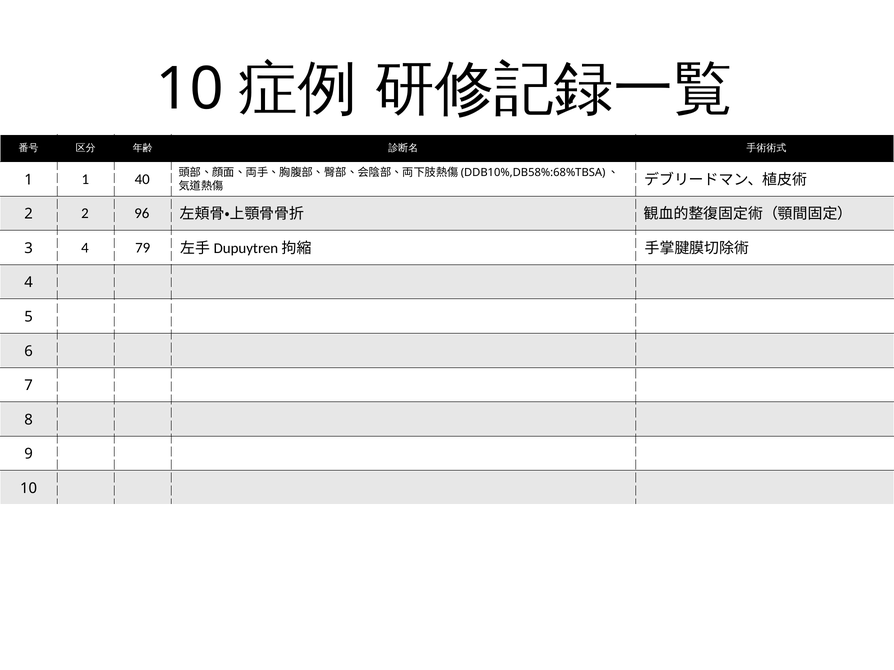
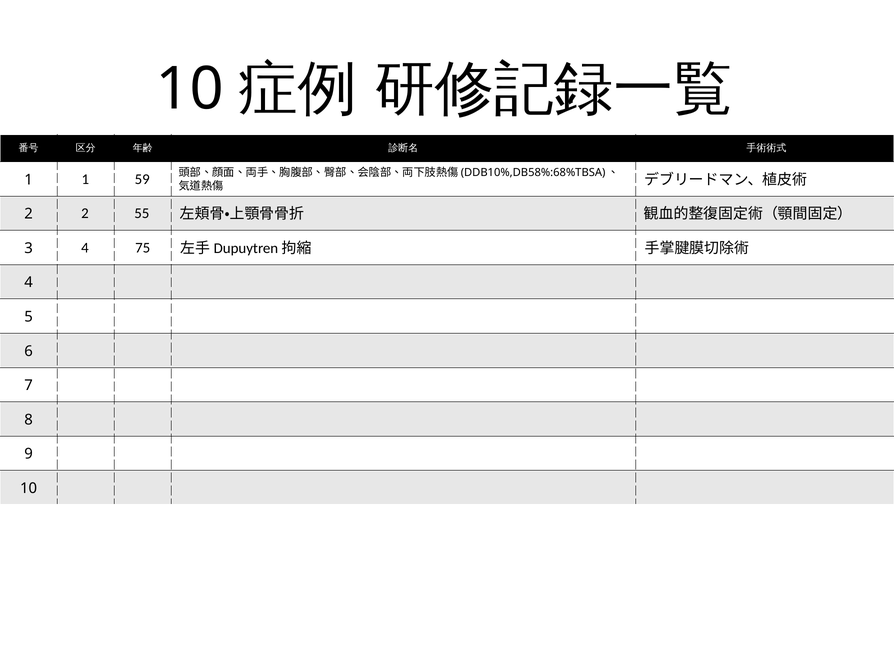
40: 40 -> 59
96: 96 -> 55
79: 79 -> 75
